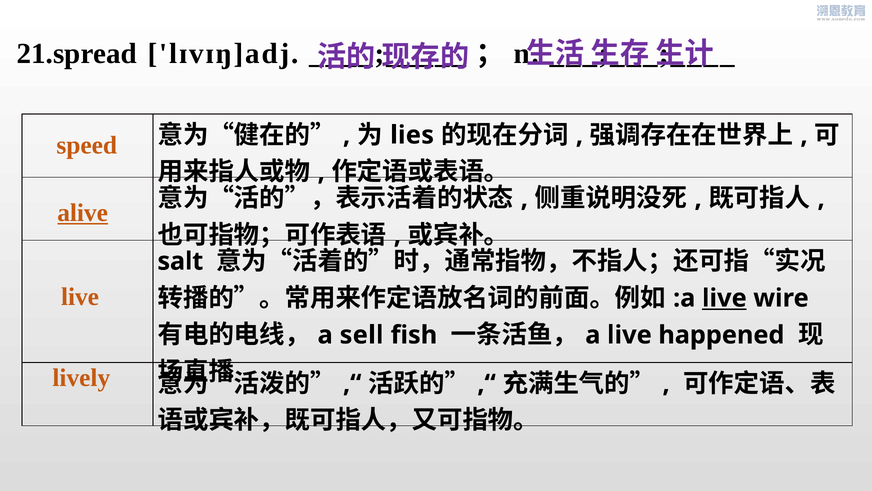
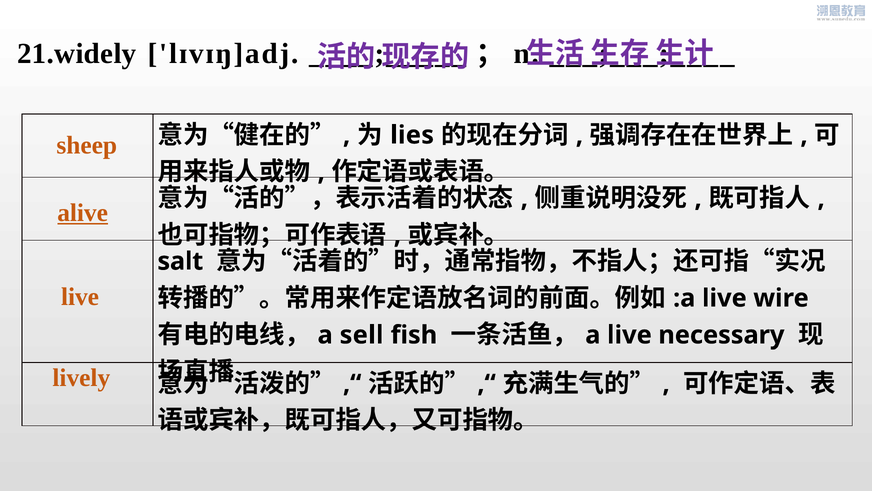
21.spread: 21.spread -> 21.widely
speed: speed -> sheep
live at (724, 298) underline: present -> none
happened: happened -> necessary
